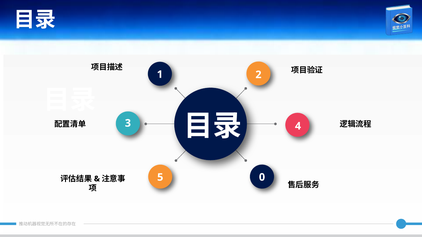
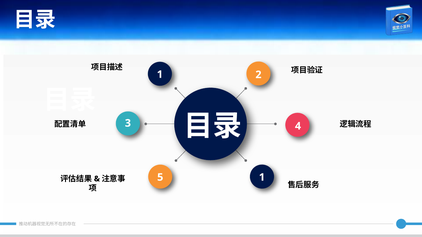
5 0: 0 -> 1
